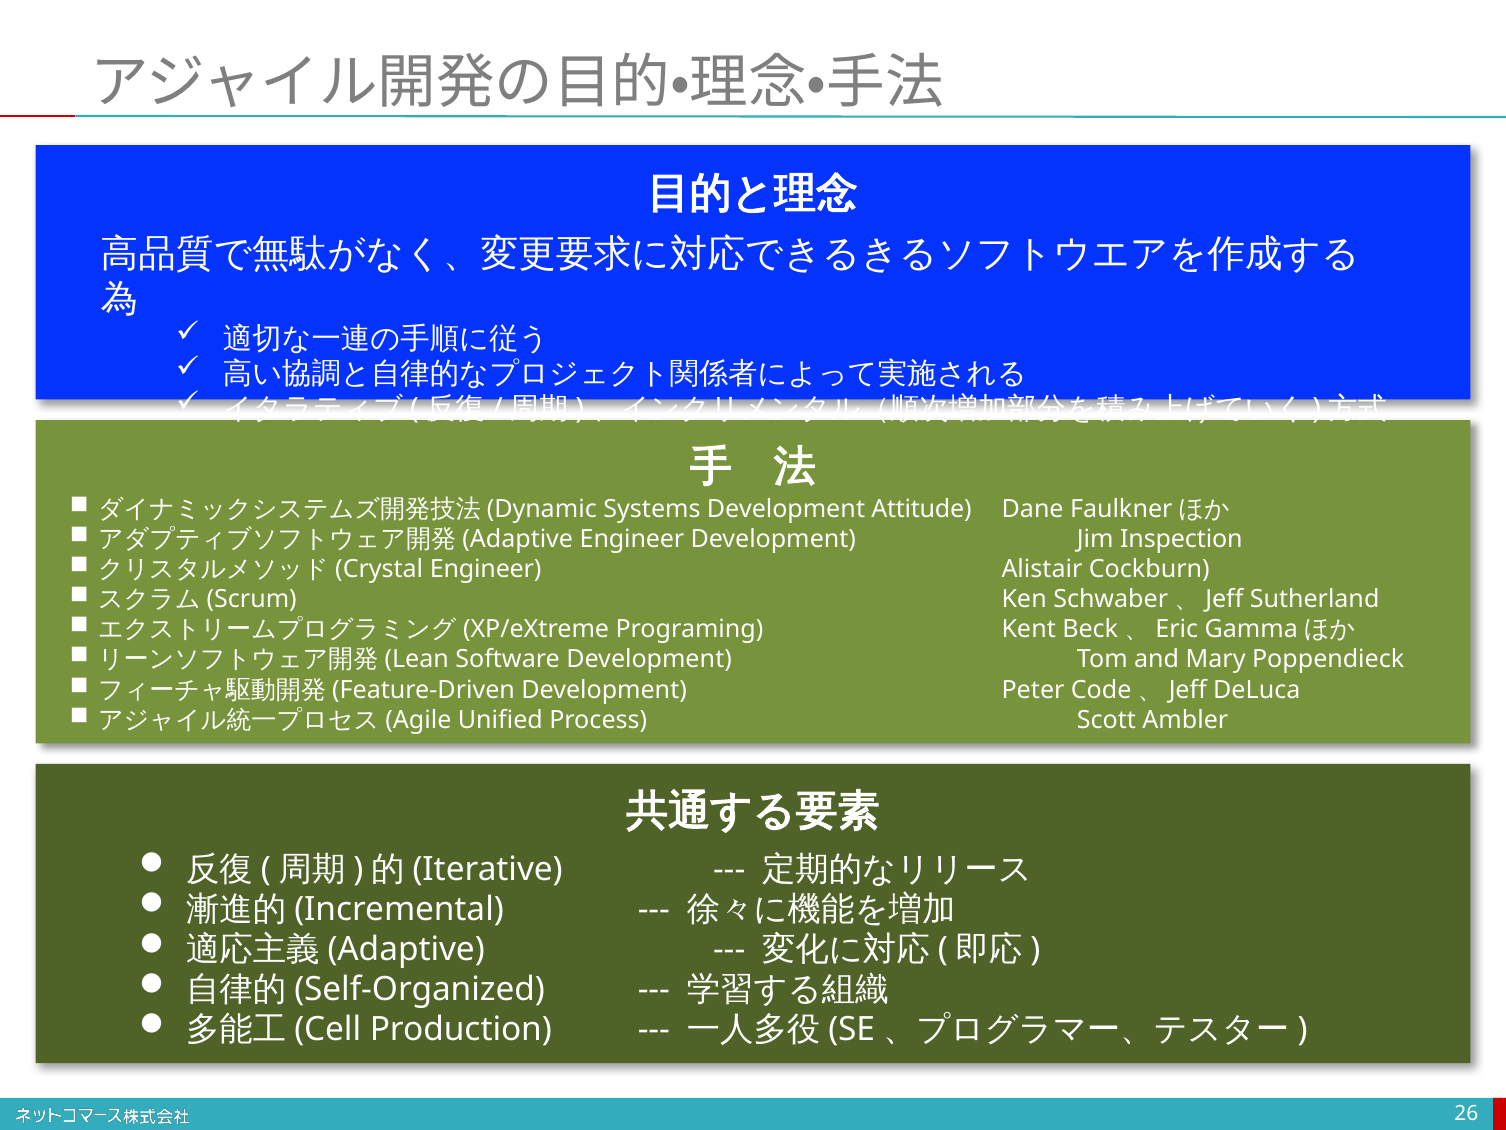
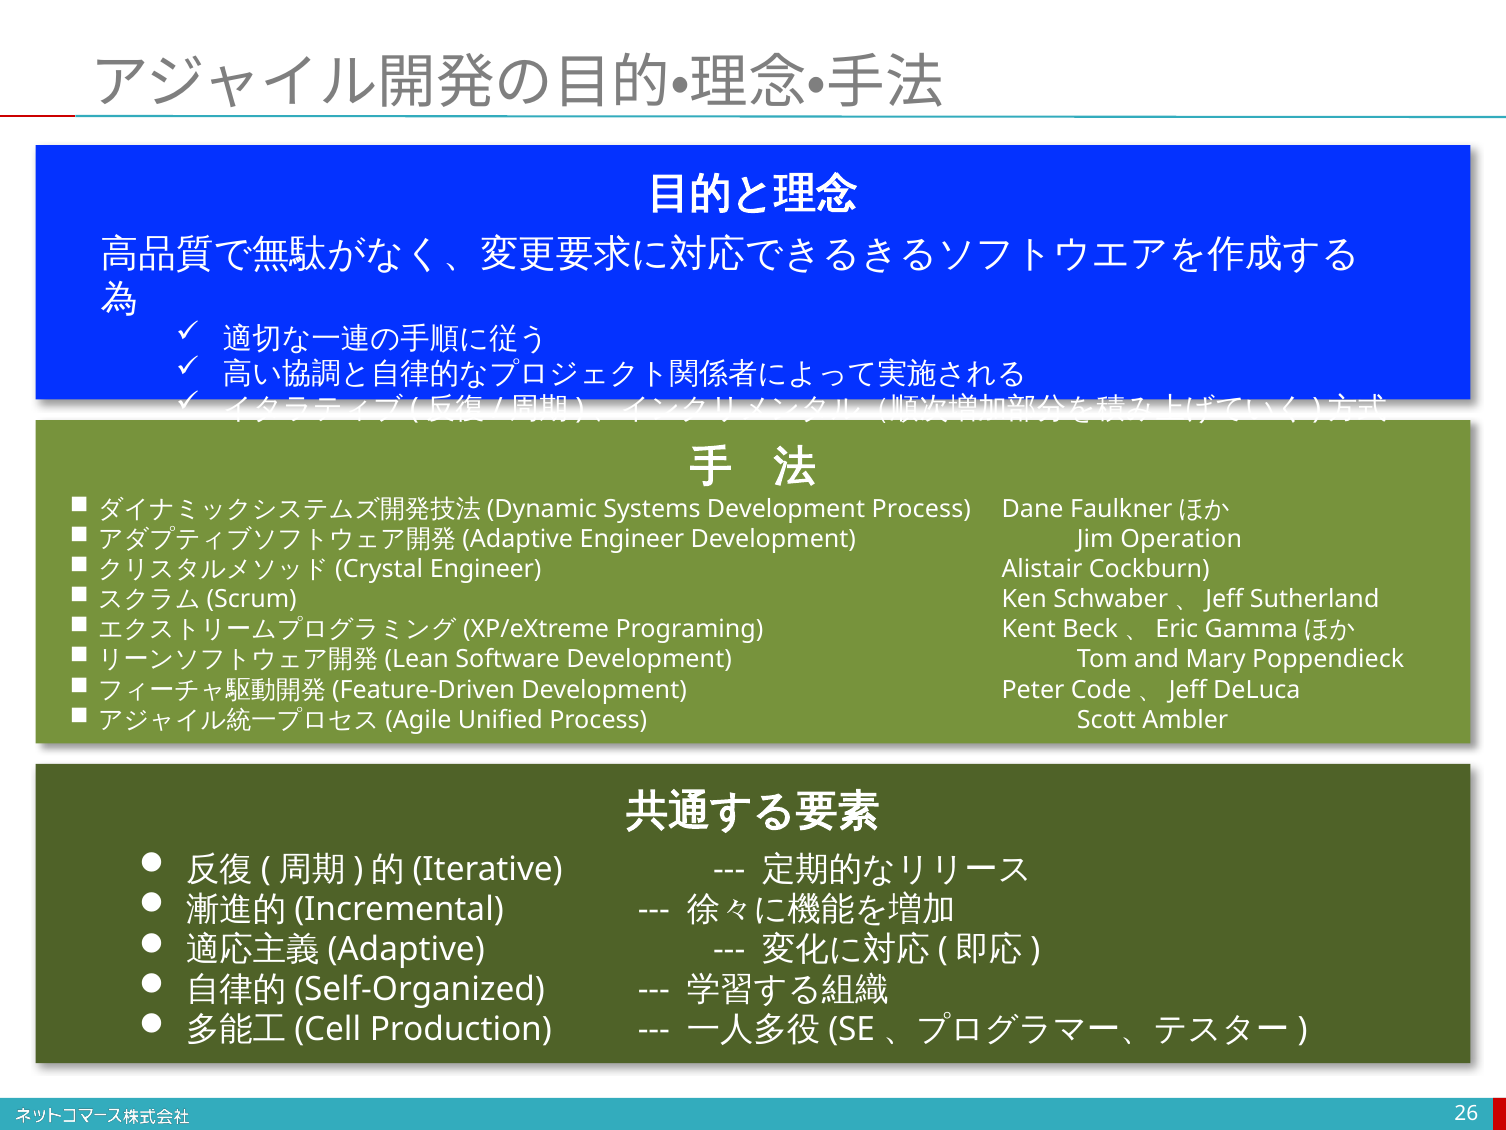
Development Attitude: Attitude -> Process
Inspection: Inspection -> Operation
